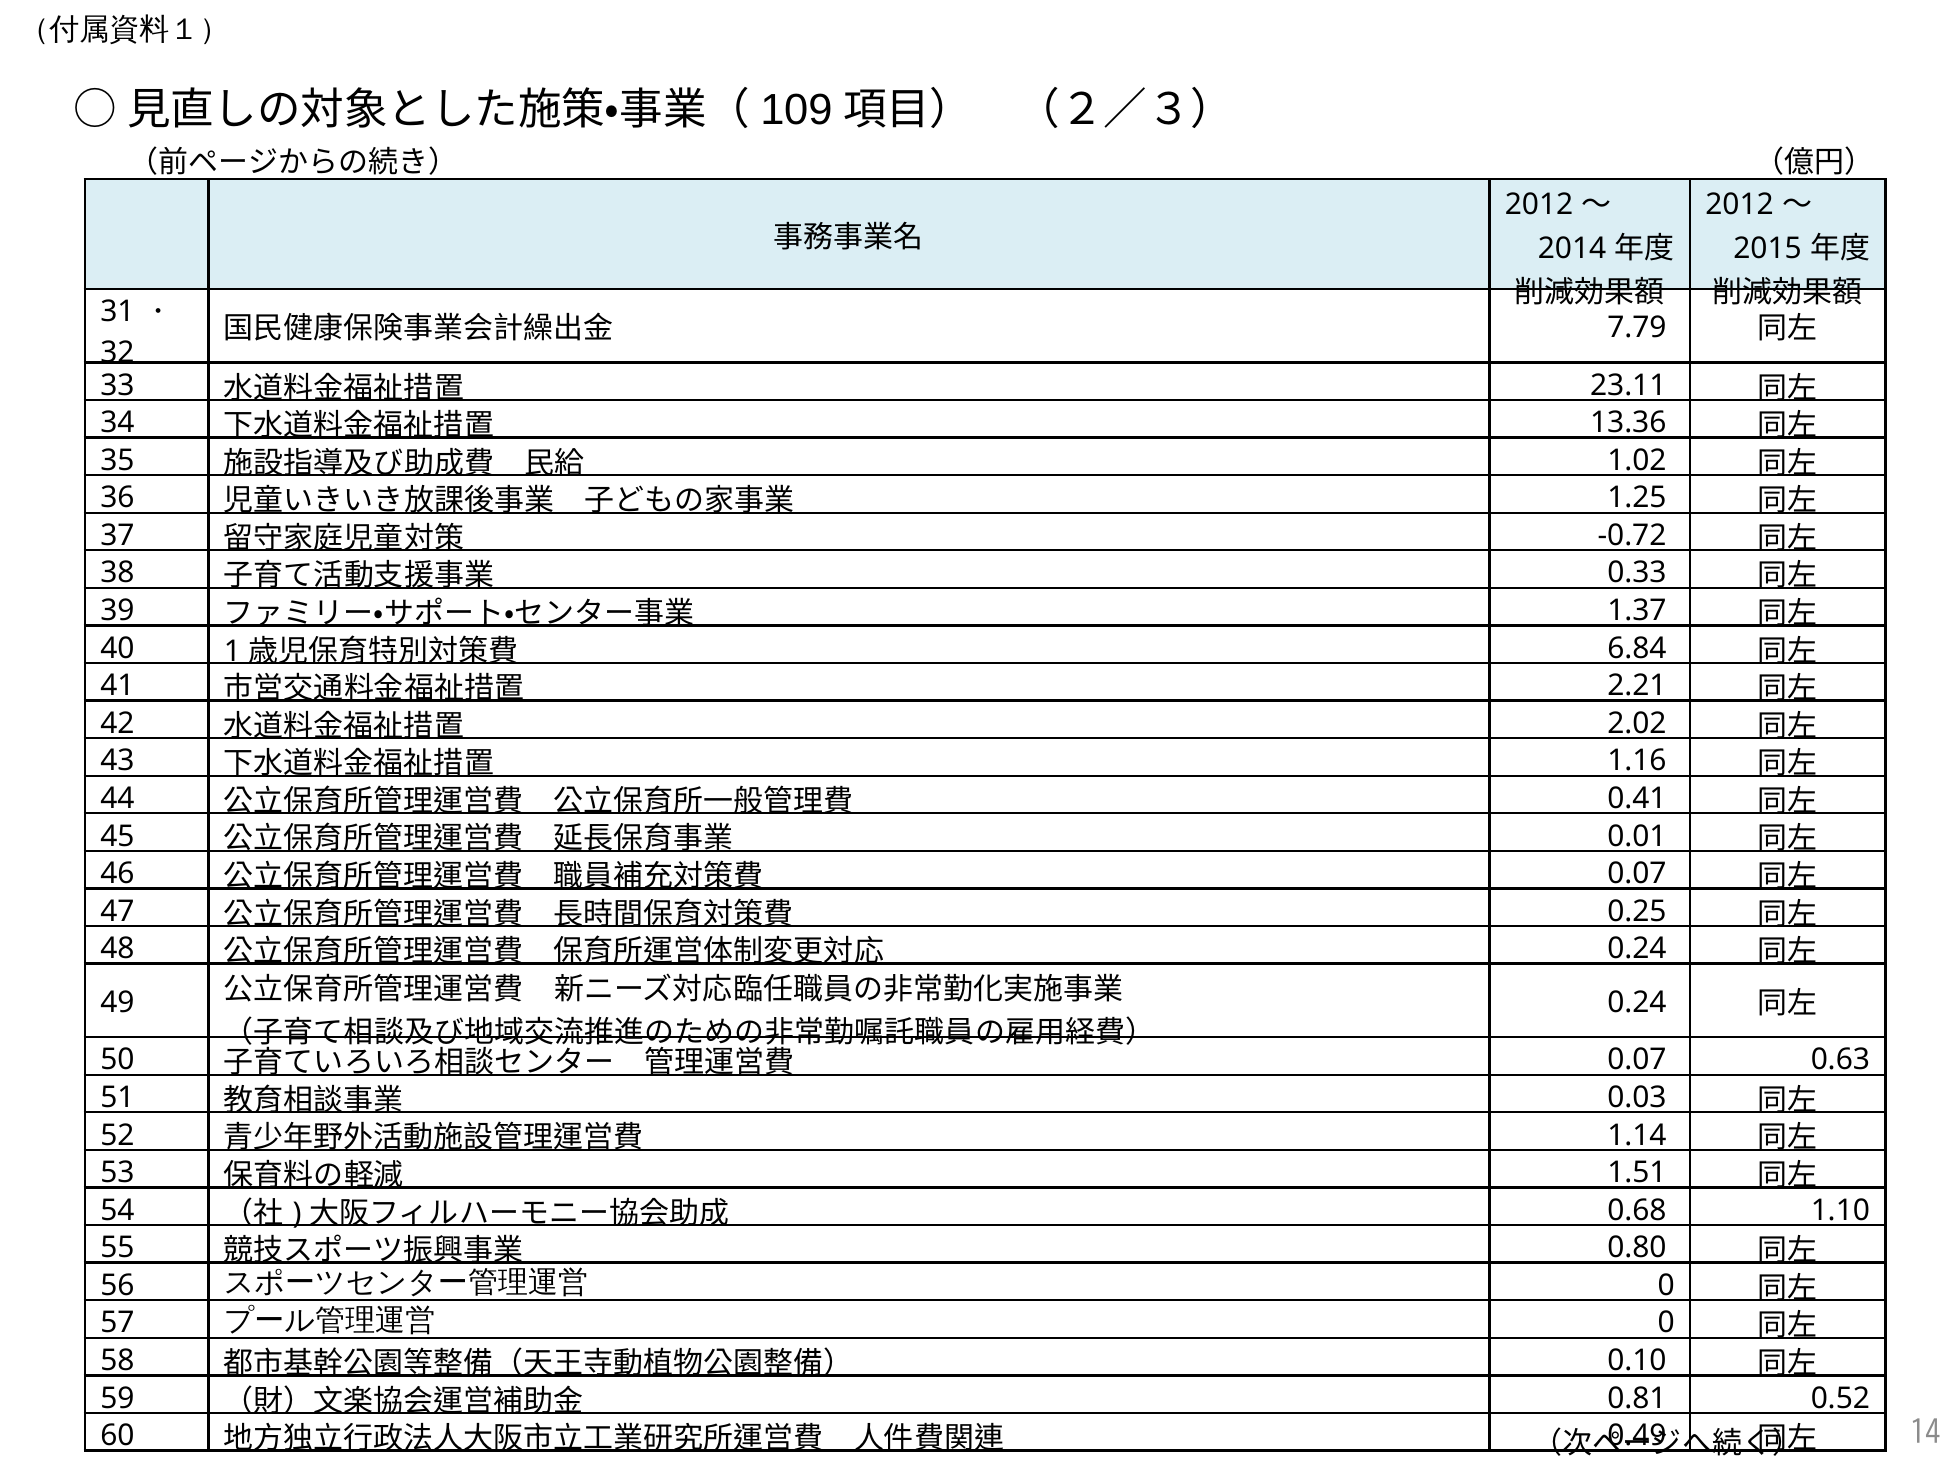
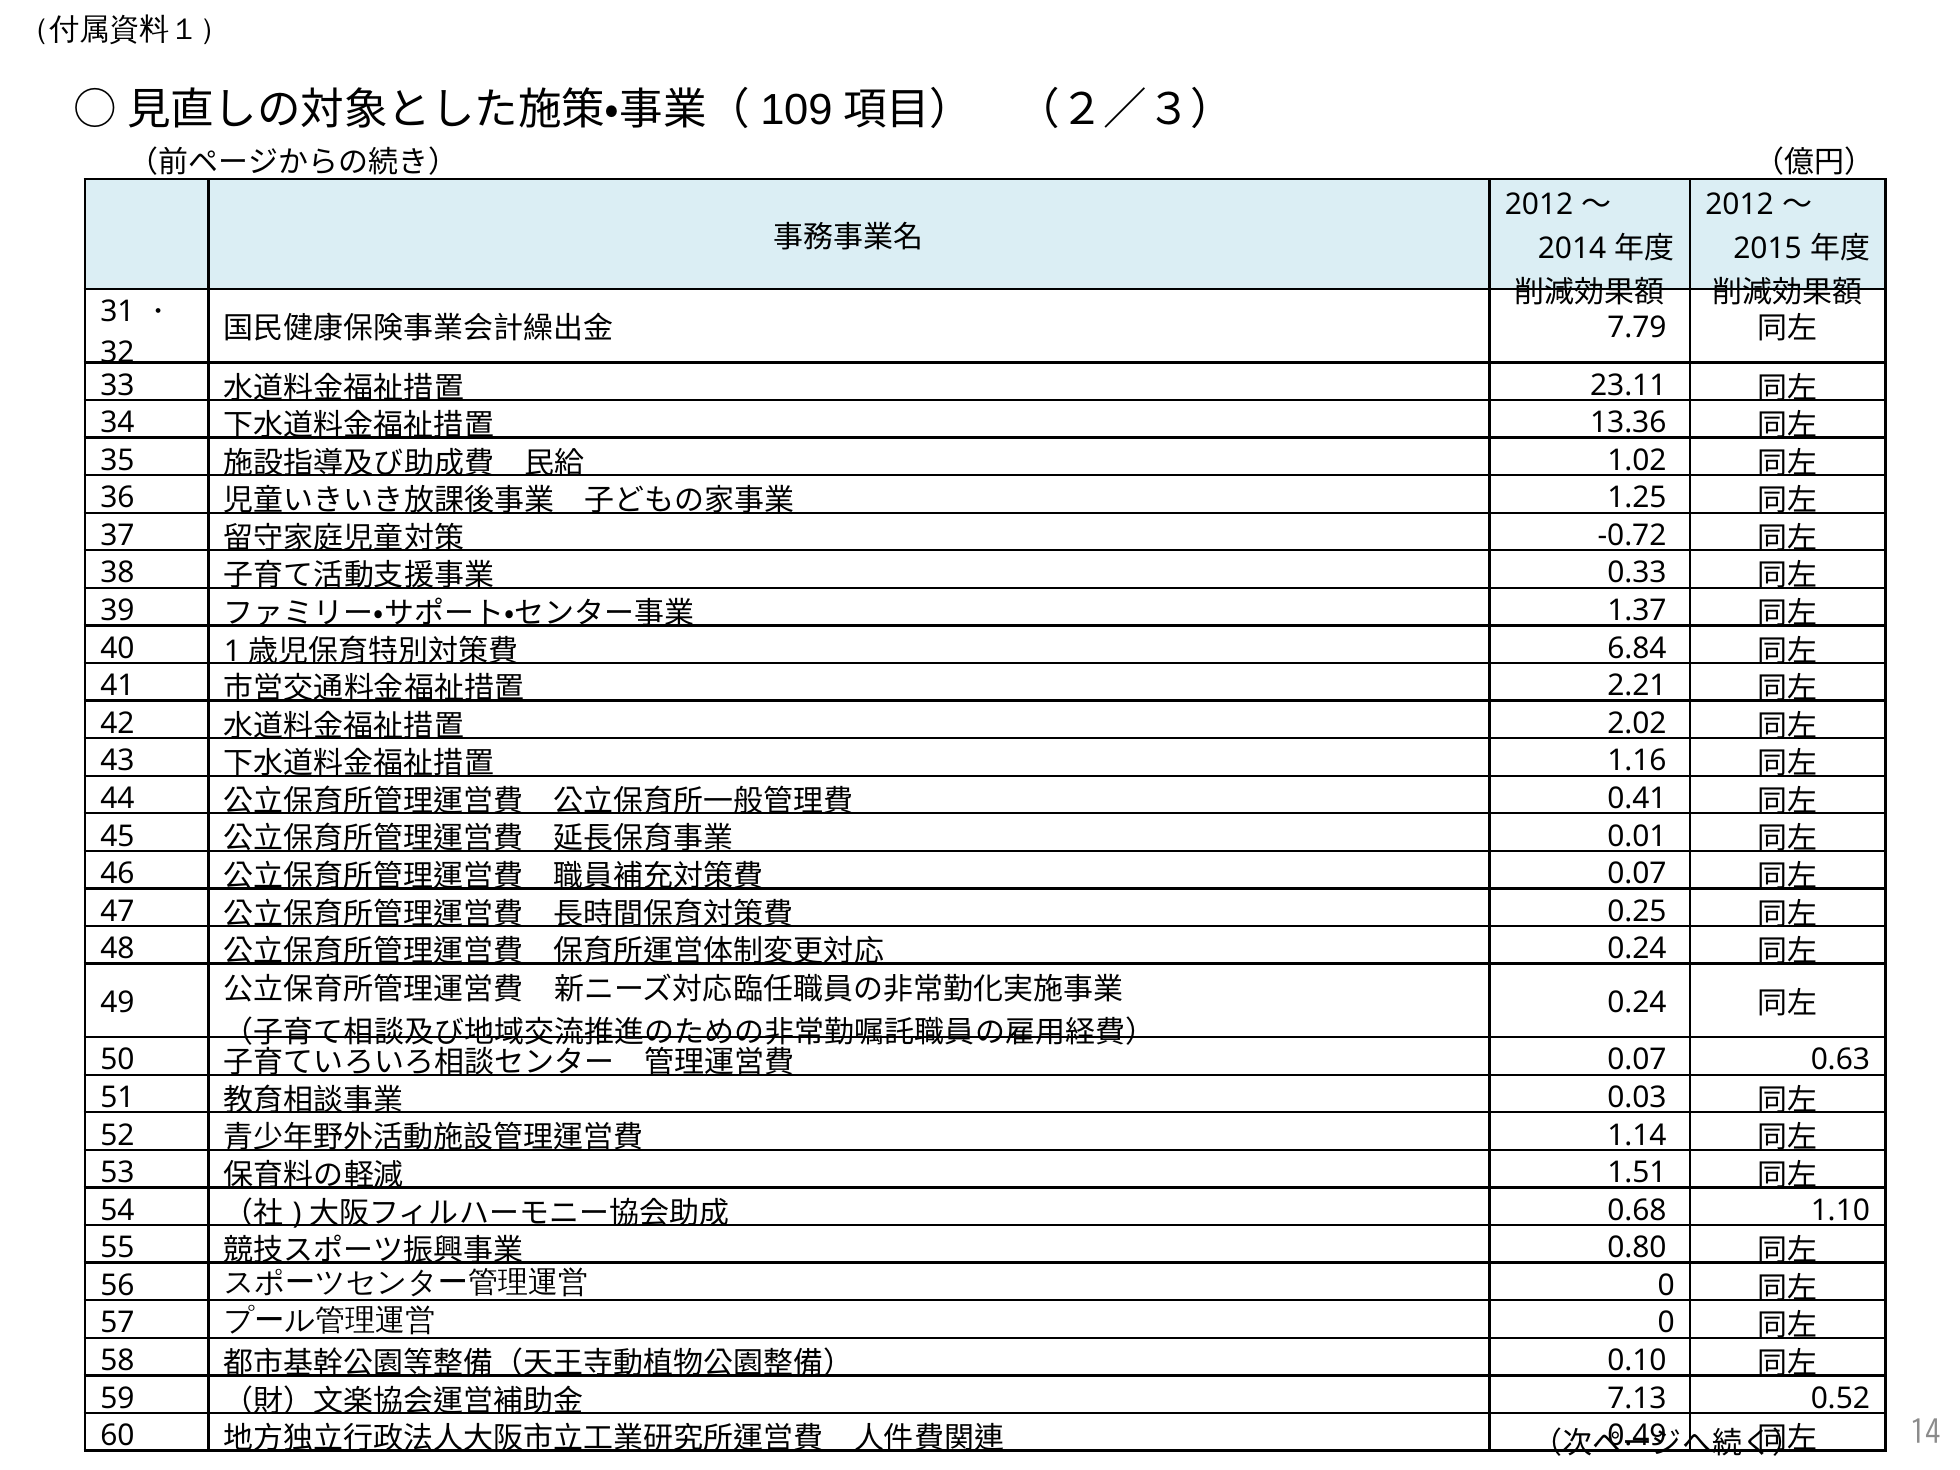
0.81: 0.81 -> 7.13
